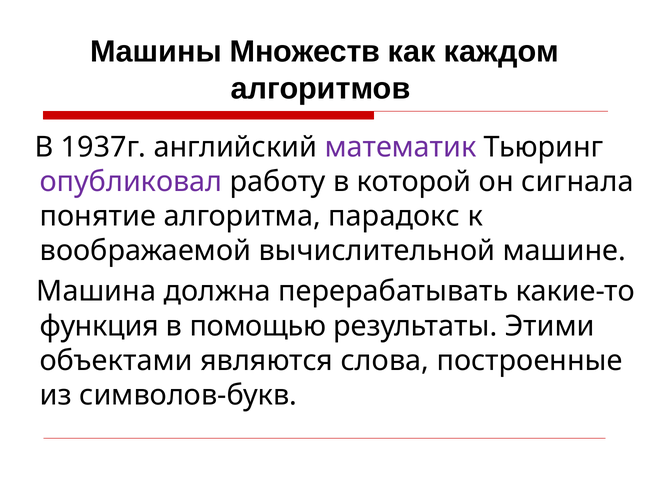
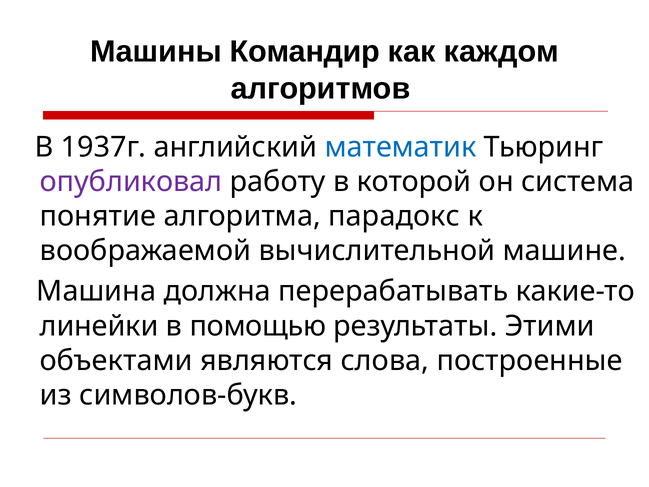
Множеств: Множеств -> Командир
математик colour: purple -> blue
сигнала: сигнала -> система
функция: функция -> линейки
